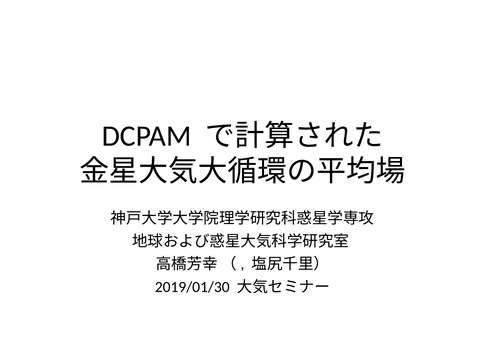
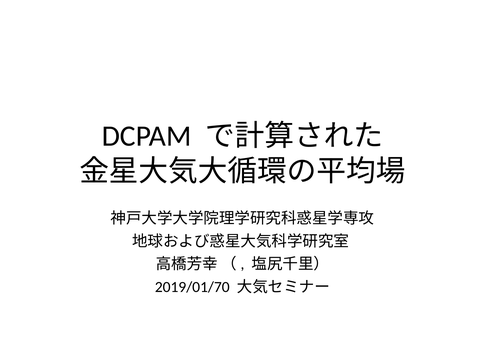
2019/01/30: 2019/01/30 -> 2019/01/70
